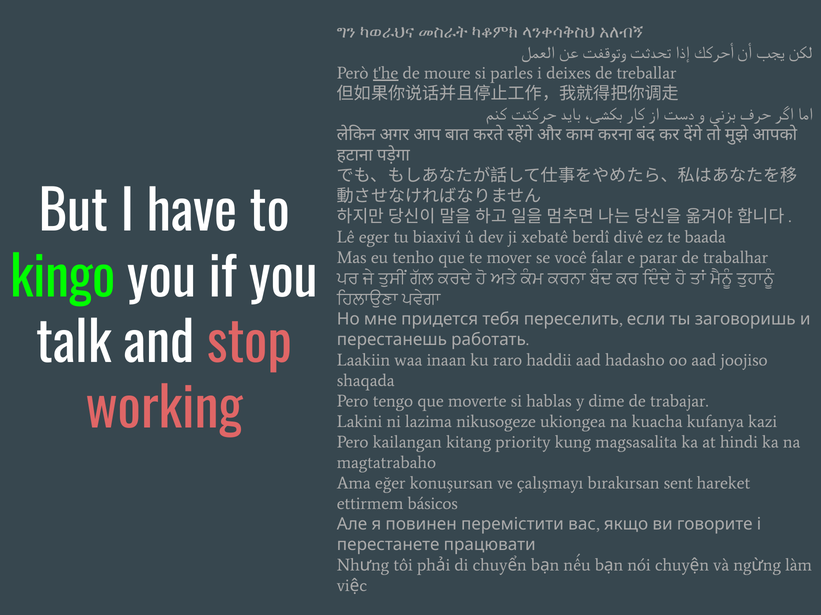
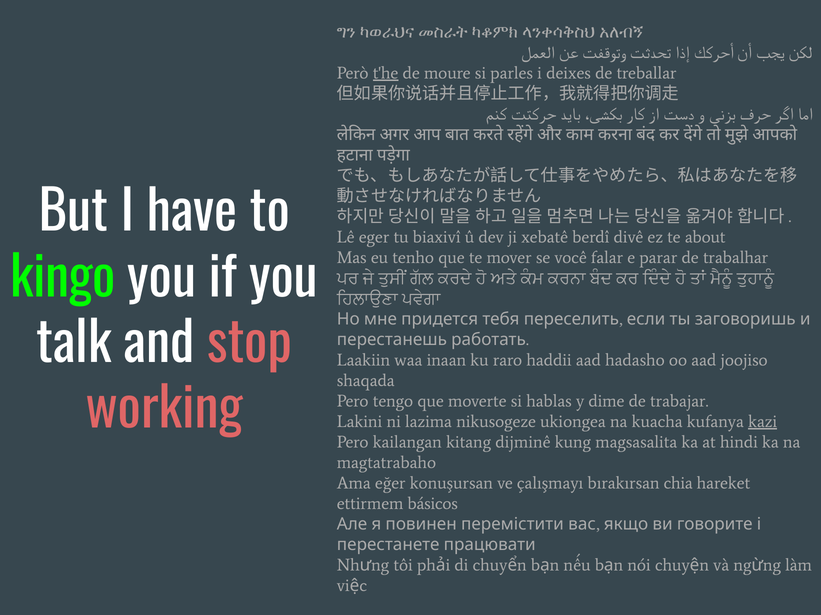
baada: baada -> about
kazi underline: none -> present
priority: priority -> dijminê
sent: sent -> chia
